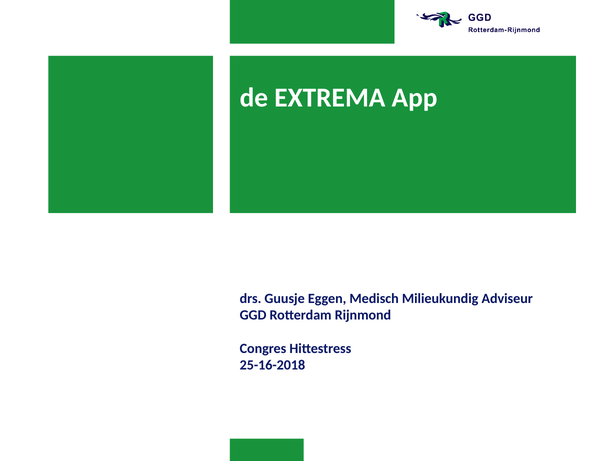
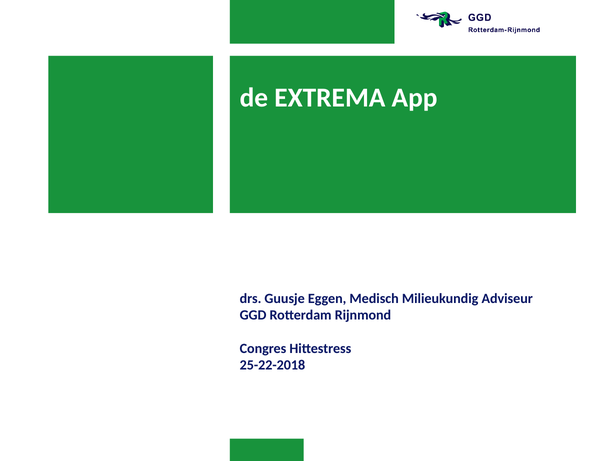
25-16-2018: 25-16-2018 -> 25-22-2018
